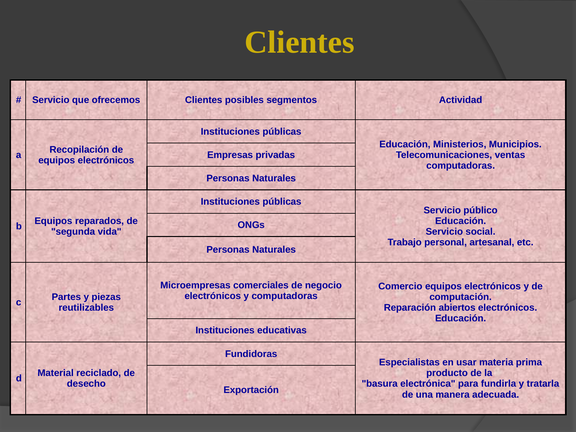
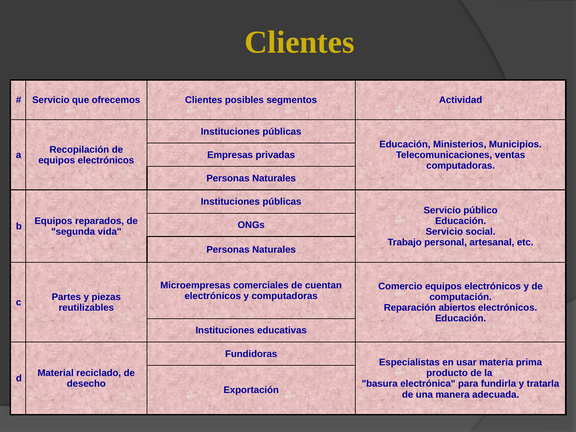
negocio: negocio -> cuentan
